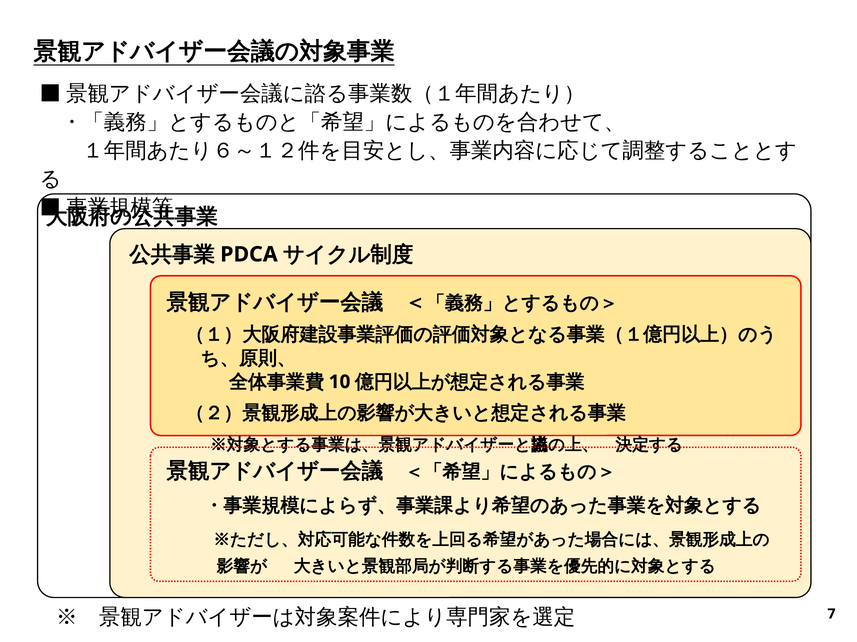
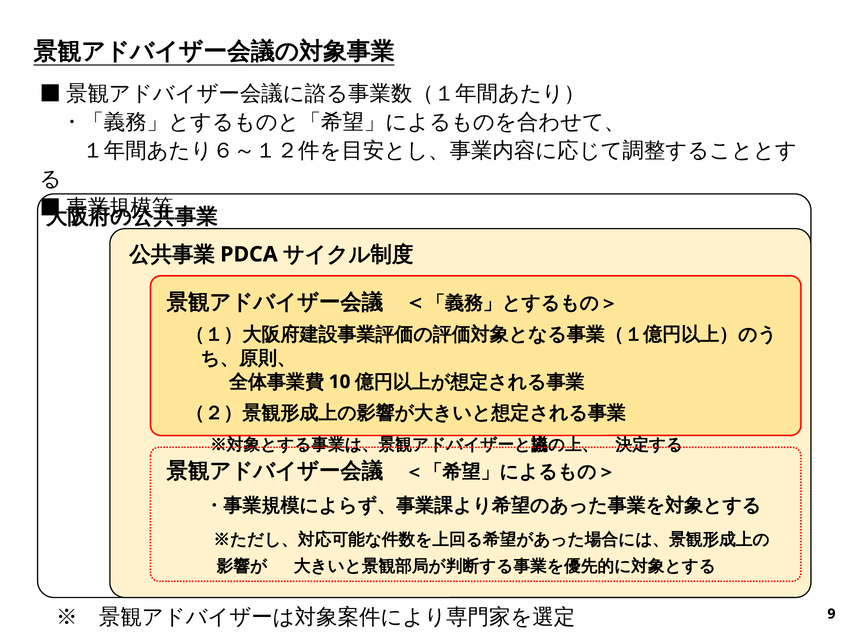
7: 7 -> 9
